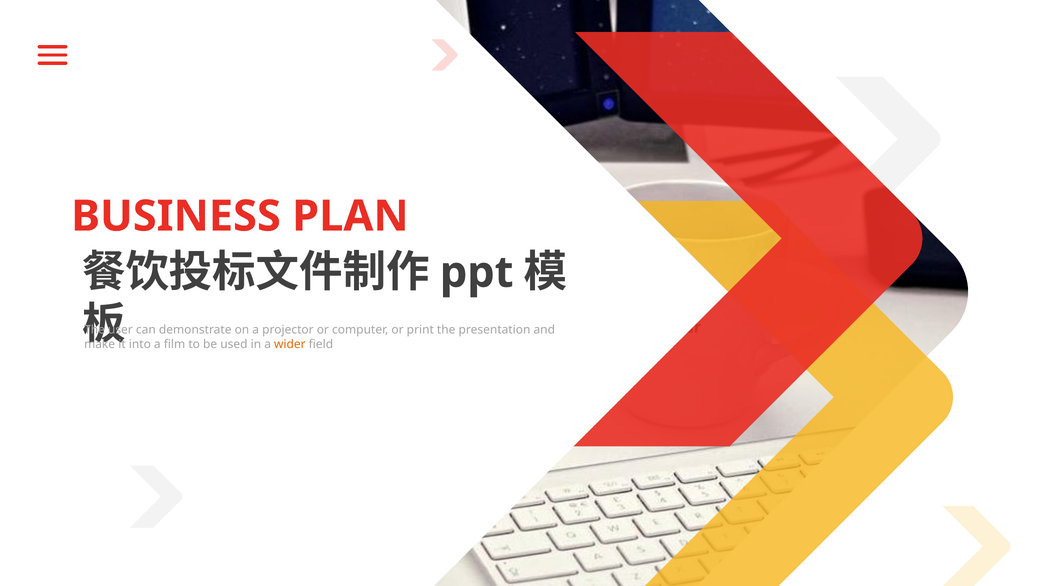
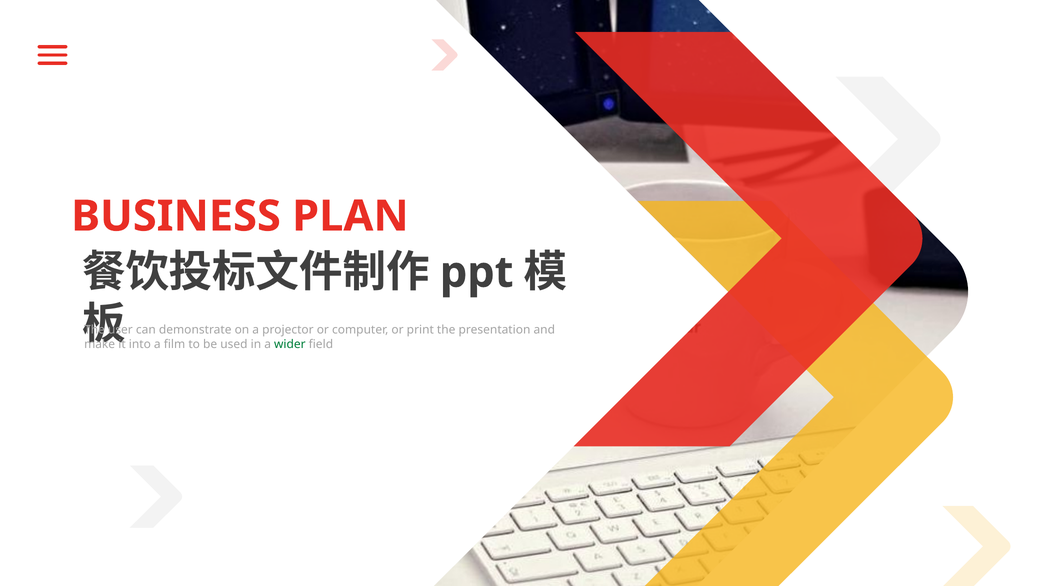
wider colour: orange -> green
